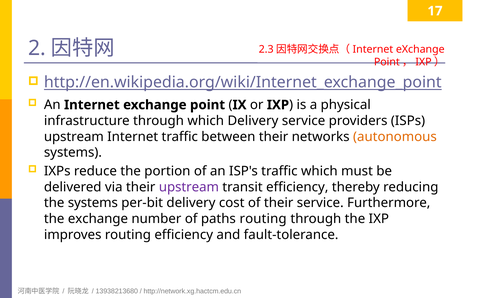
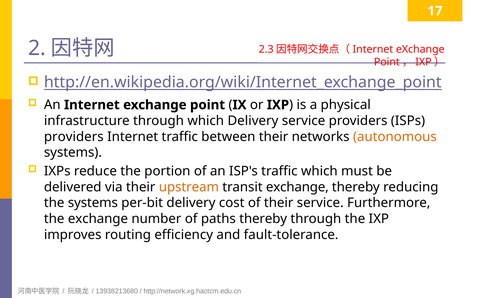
upstream at (74, 137): upstream -> providers
upstream at (189, 187) colour: purple -> orange
transit efficiency: efficiency -> exchange
paths routing: routing -> thereby
